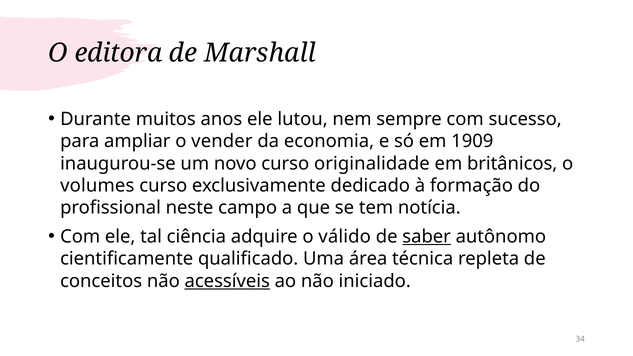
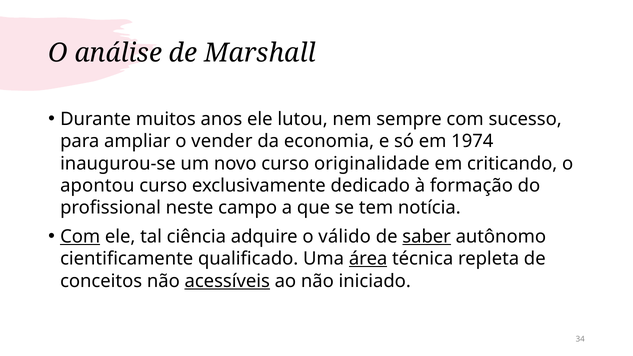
editora: editora -> análise
1909: 1909 -> 1974
britânicos: britânicos -> criticando
volumes: volumes -> apontou
Com at (80, 237) underline: none -> present
área underline: none -> present
